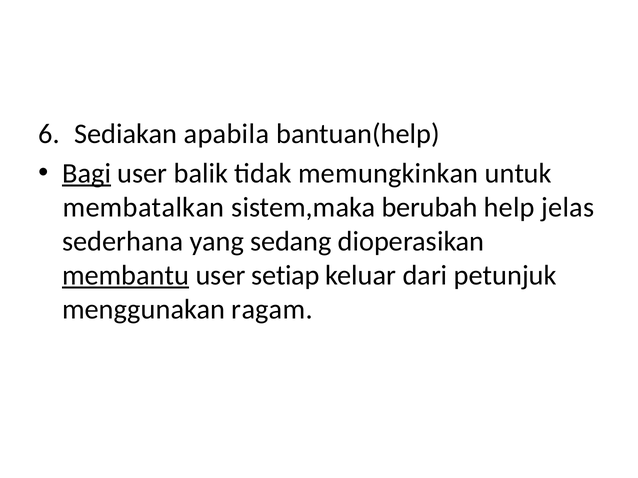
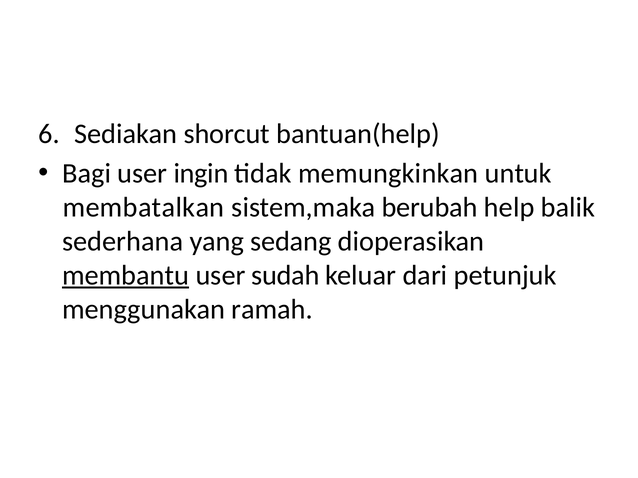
apabila: apabila -> shorcut
Bagi underline: present -> none
balik: balik -> ingin
jelas: jelas -> balik
setiap: setiap -> sudah
ragam: ragam -> ramah
